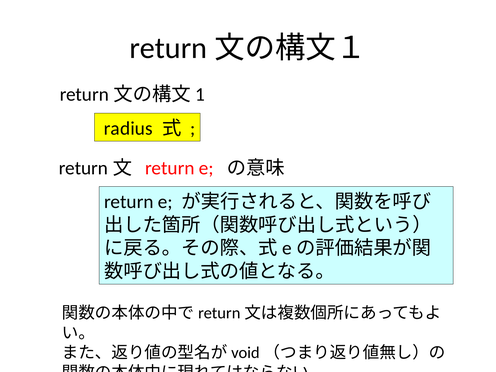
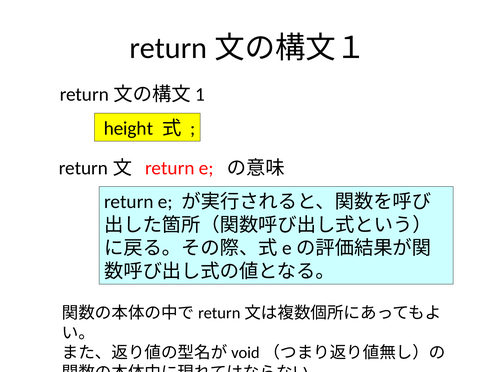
radius: radius -> height
